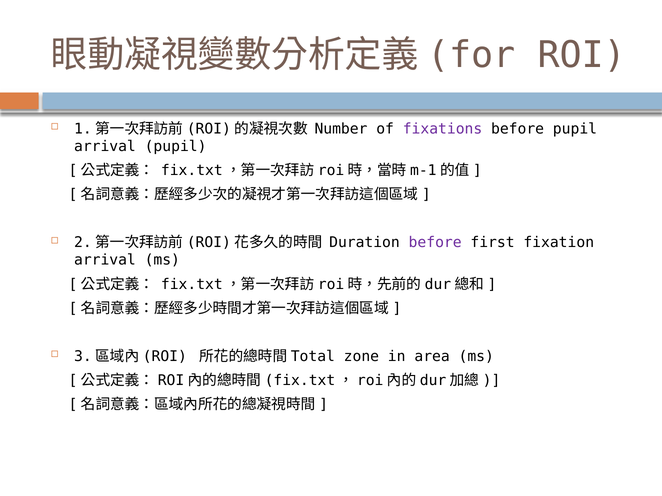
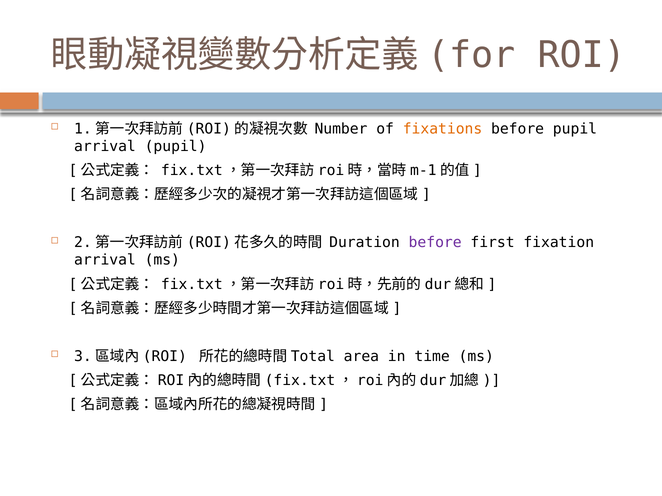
fixations colour: purple -> orange
zone: zone -> area
area: area -> time
